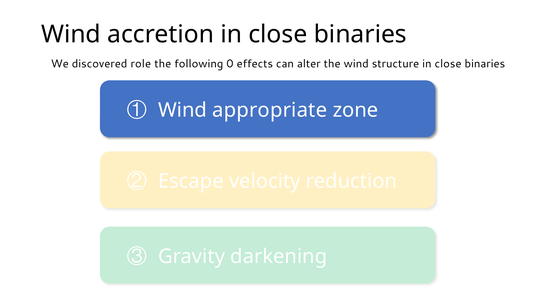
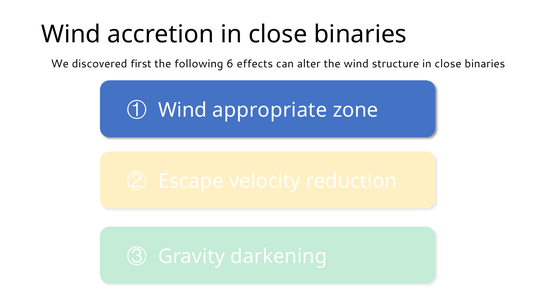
role: role -> first
0: 0 -> 6
